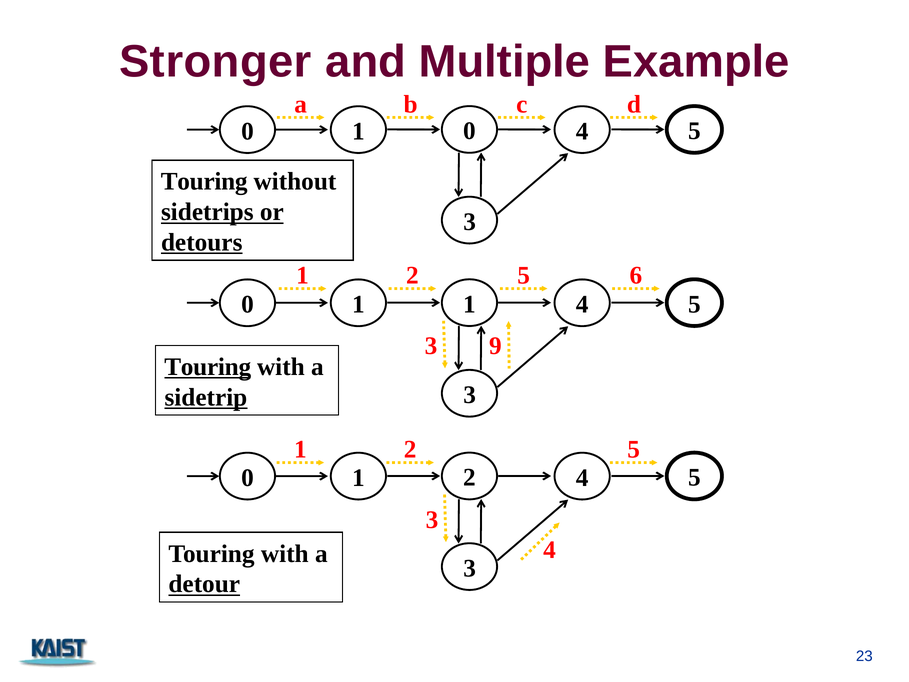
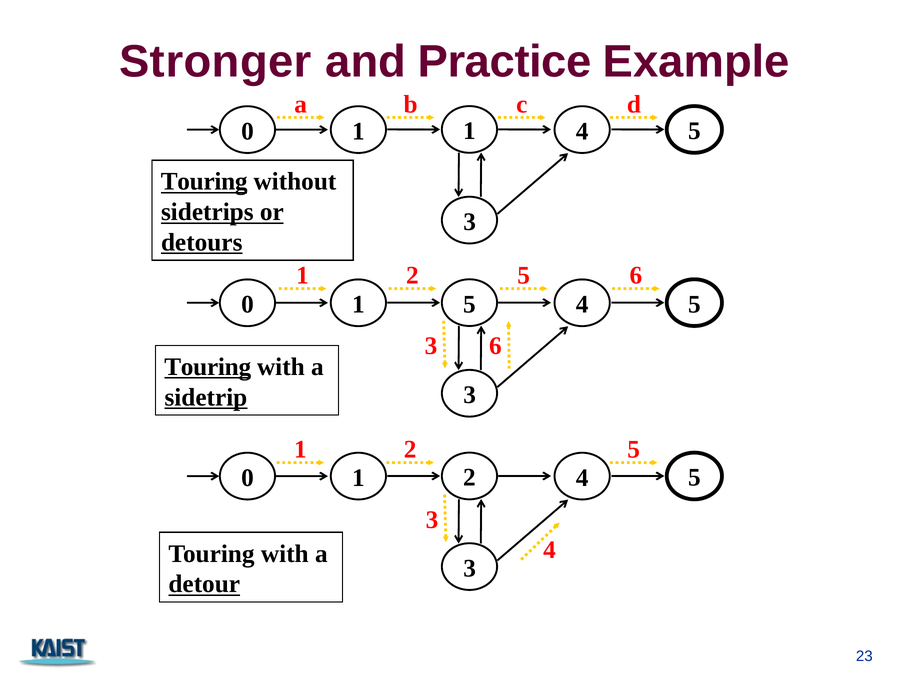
Multiple: Multiple -> Practice
0 0: 0 -> 1
Touring at (204, 182) underline: none -> present
1 at (469, 304): 1 -> 5
3 9: 9 -> 6
